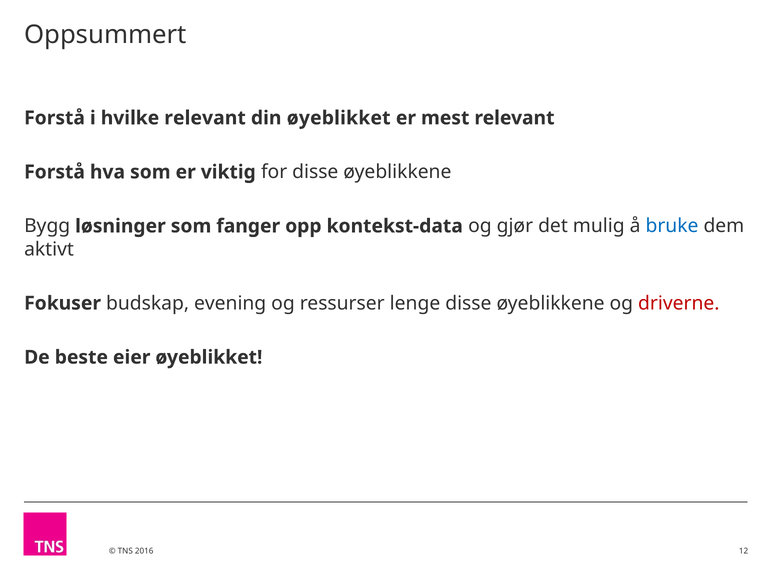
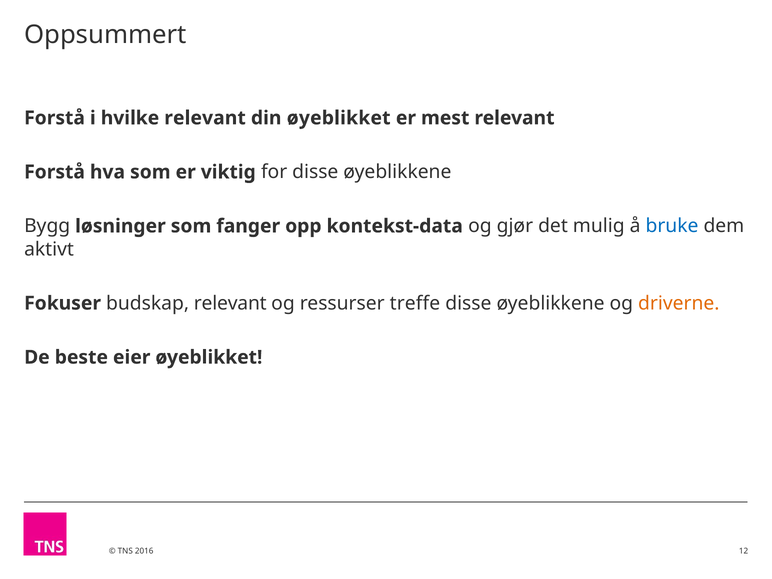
budskap evening: evening -> relevant
lenge: lenge -> treffe
driverne colour: red -> orange
